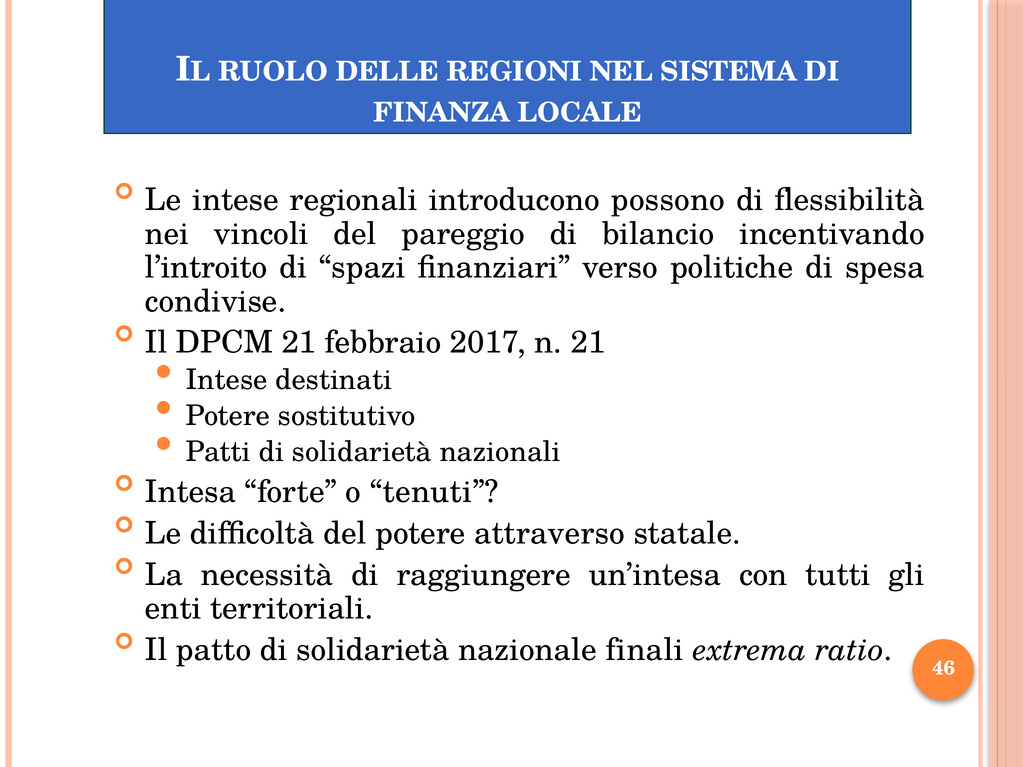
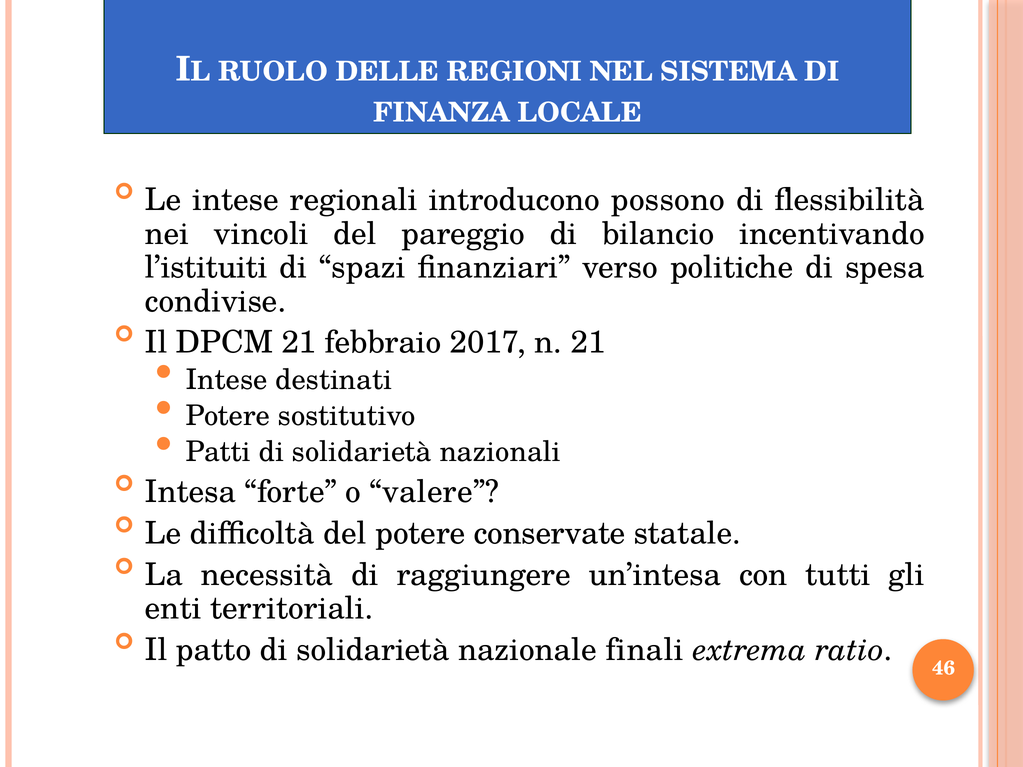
l’introito: l’introito -> l’istituiti
tenuti: tenuti -> valere
attraverso: attraverso -> conservate
